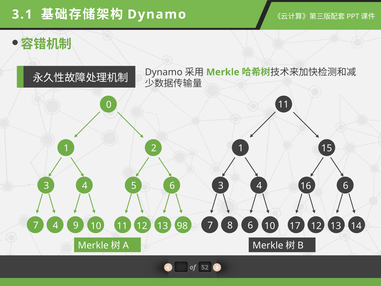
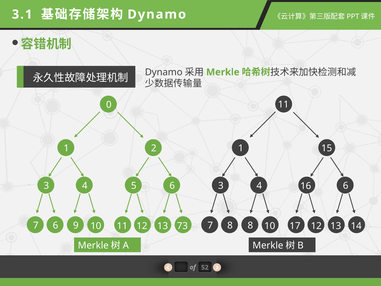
7 4: 4 -> 6
8 6: 6 -> 8
98: 98 -> 73
